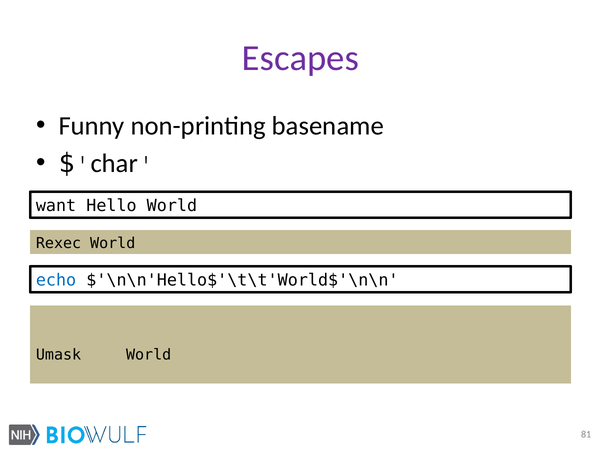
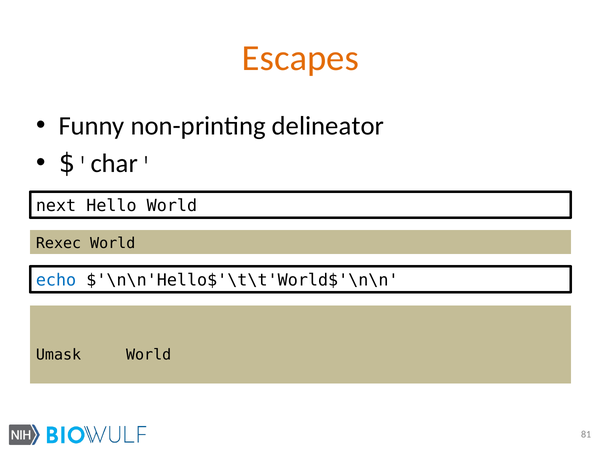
Escapes colour: purple -> orange
basename: basename -> delineator
want: want -> next
